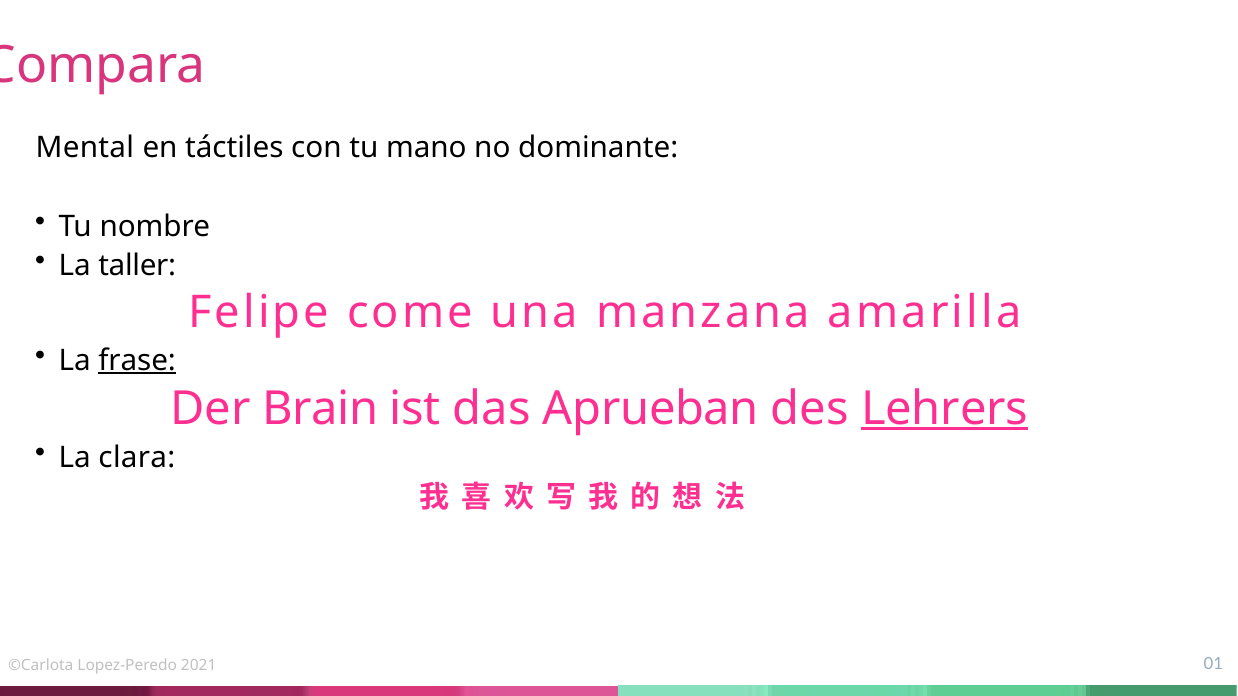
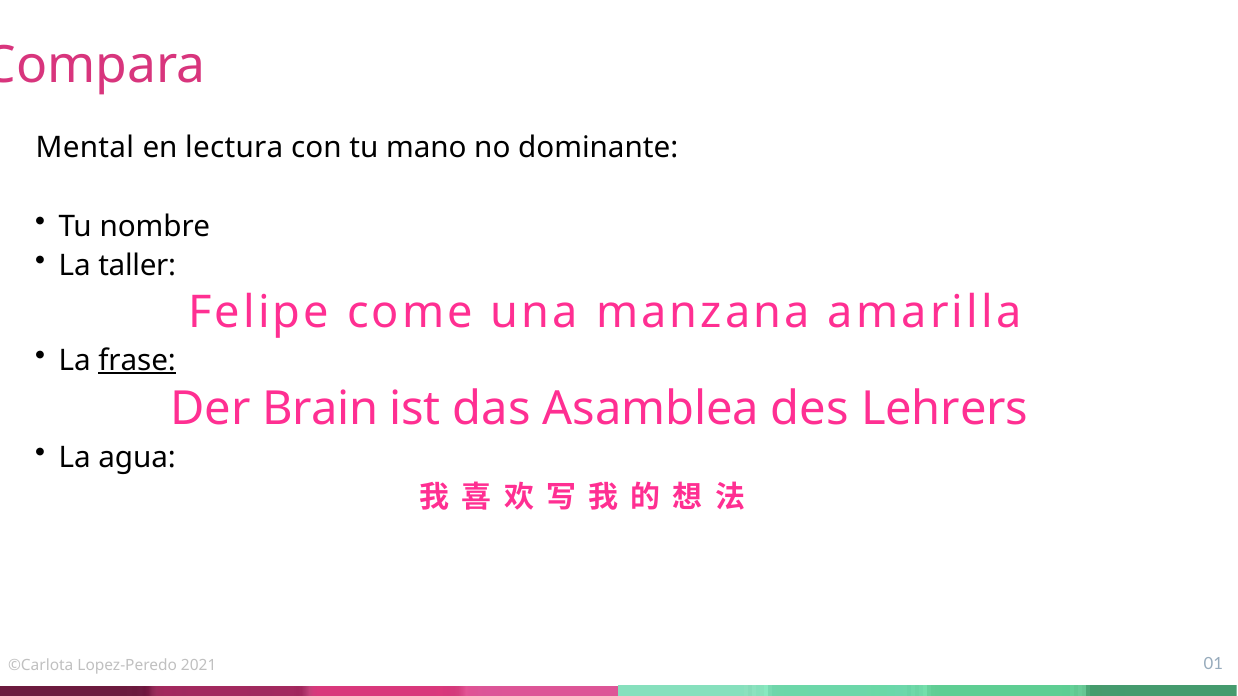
táctiles: táctiles -> lectura
Aprueban: Aprueban -> Asamblea
Lehrers underline: present -> none
clara: clara -> agua
